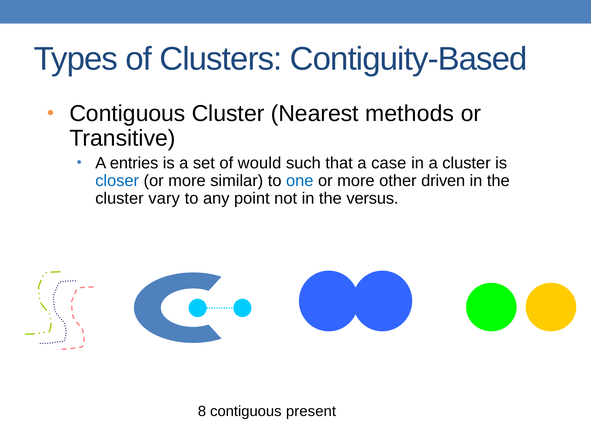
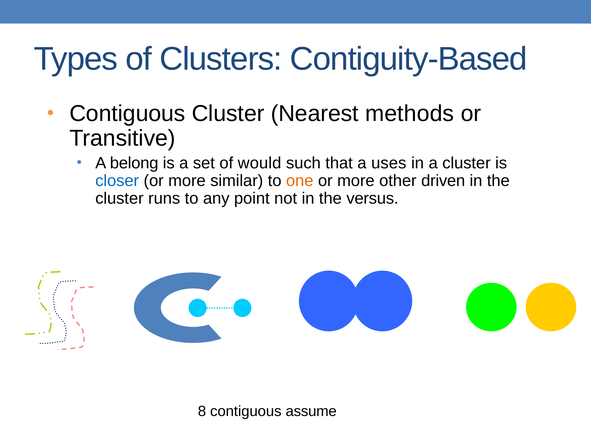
entries: entries -> belong
case: case -> uses
one colour: blue -> orange
vary: vary -> runs
present: present -> assume
